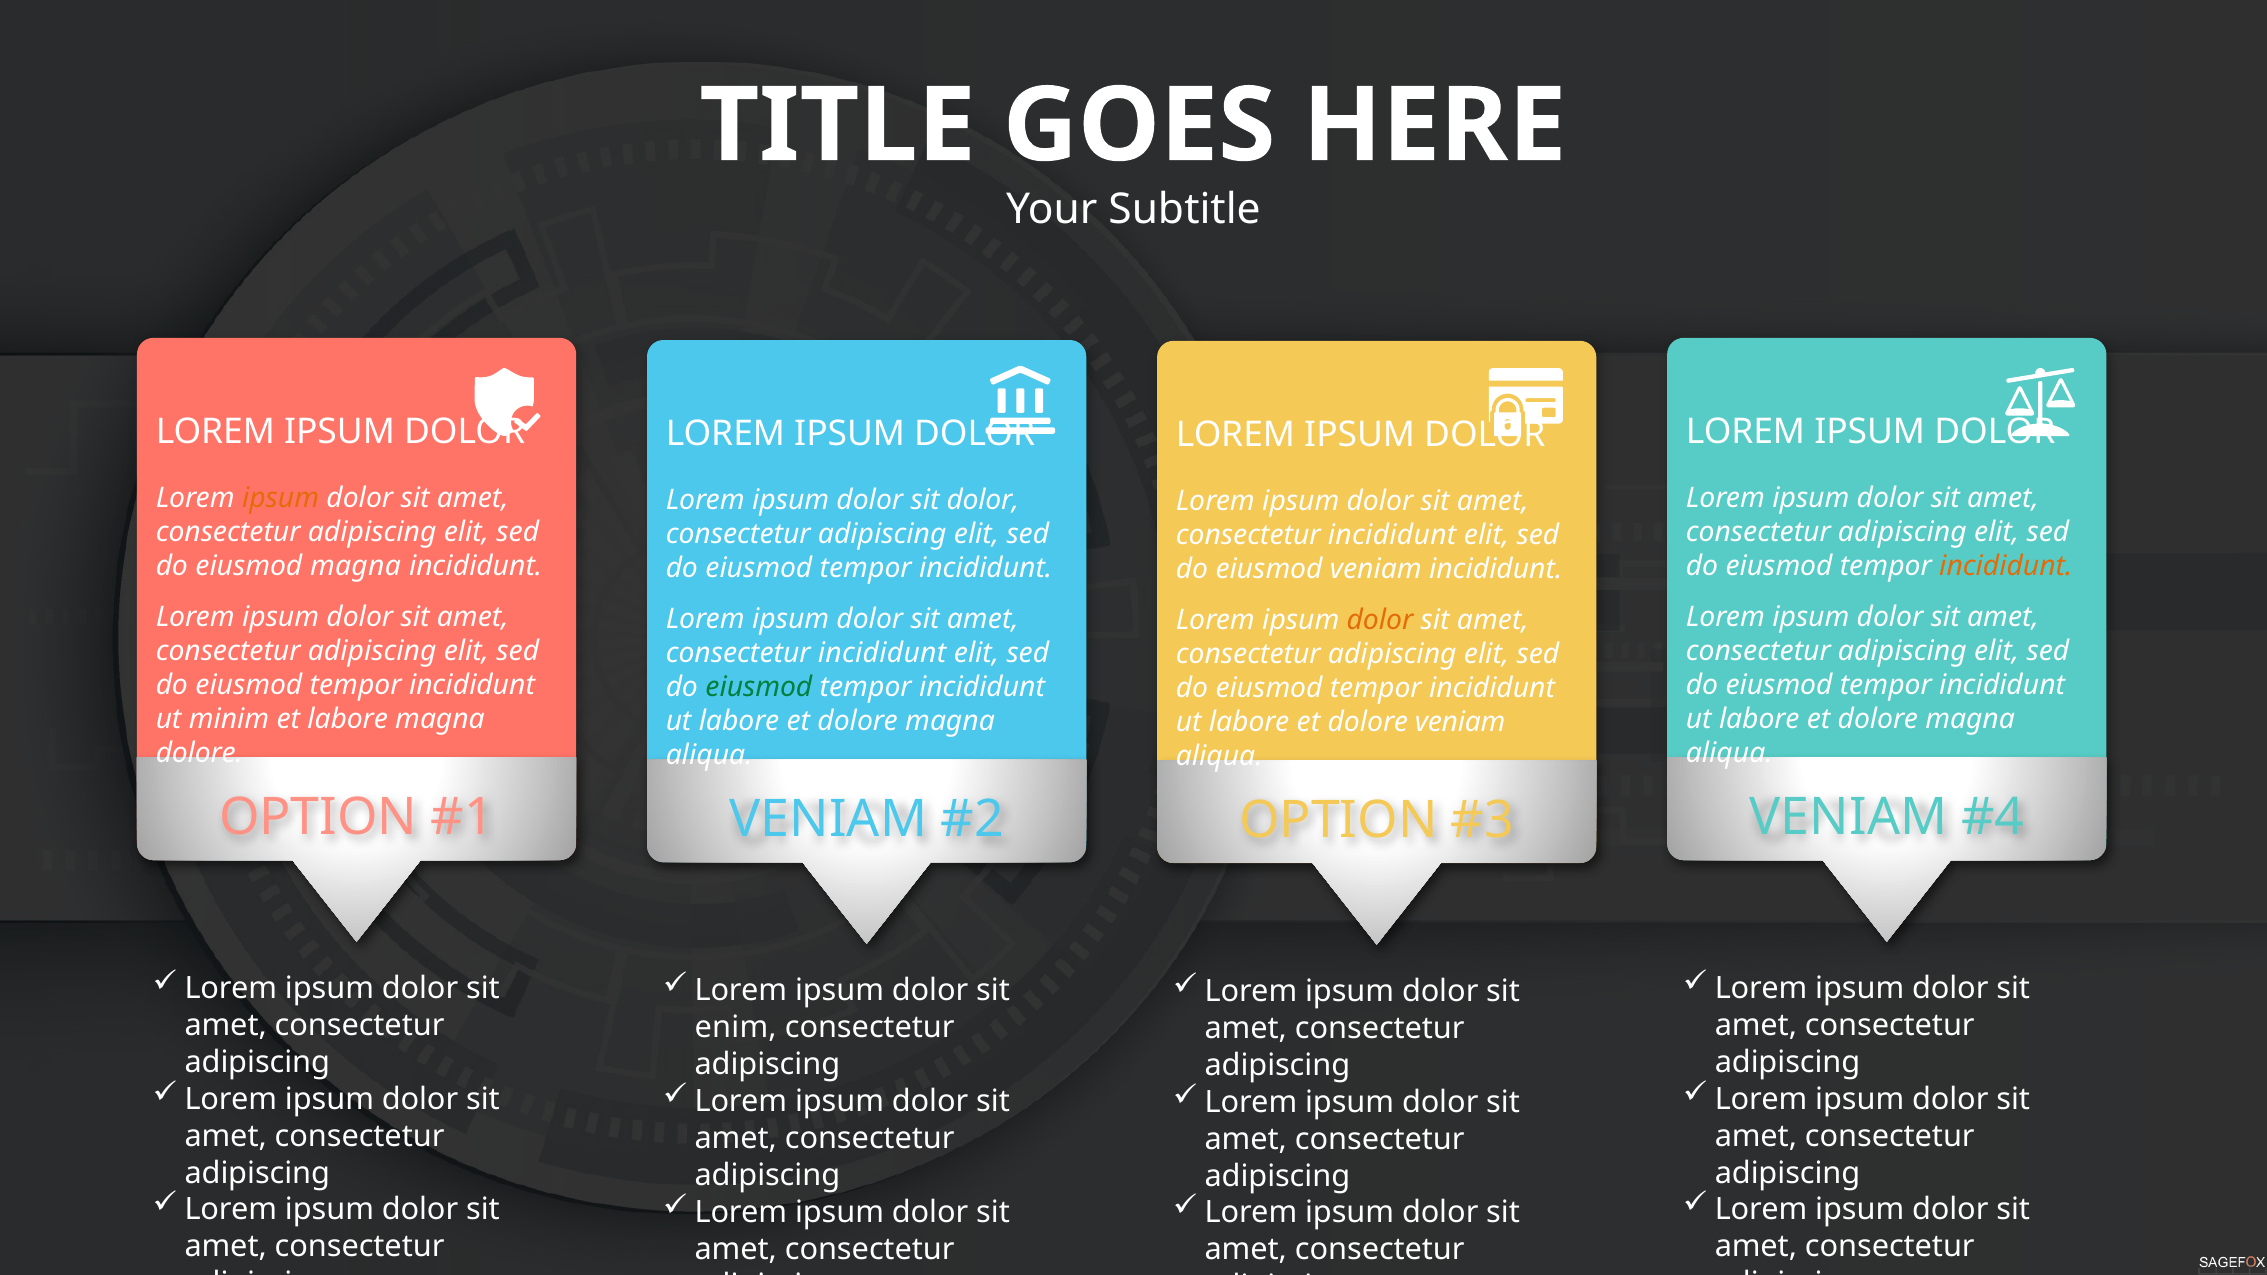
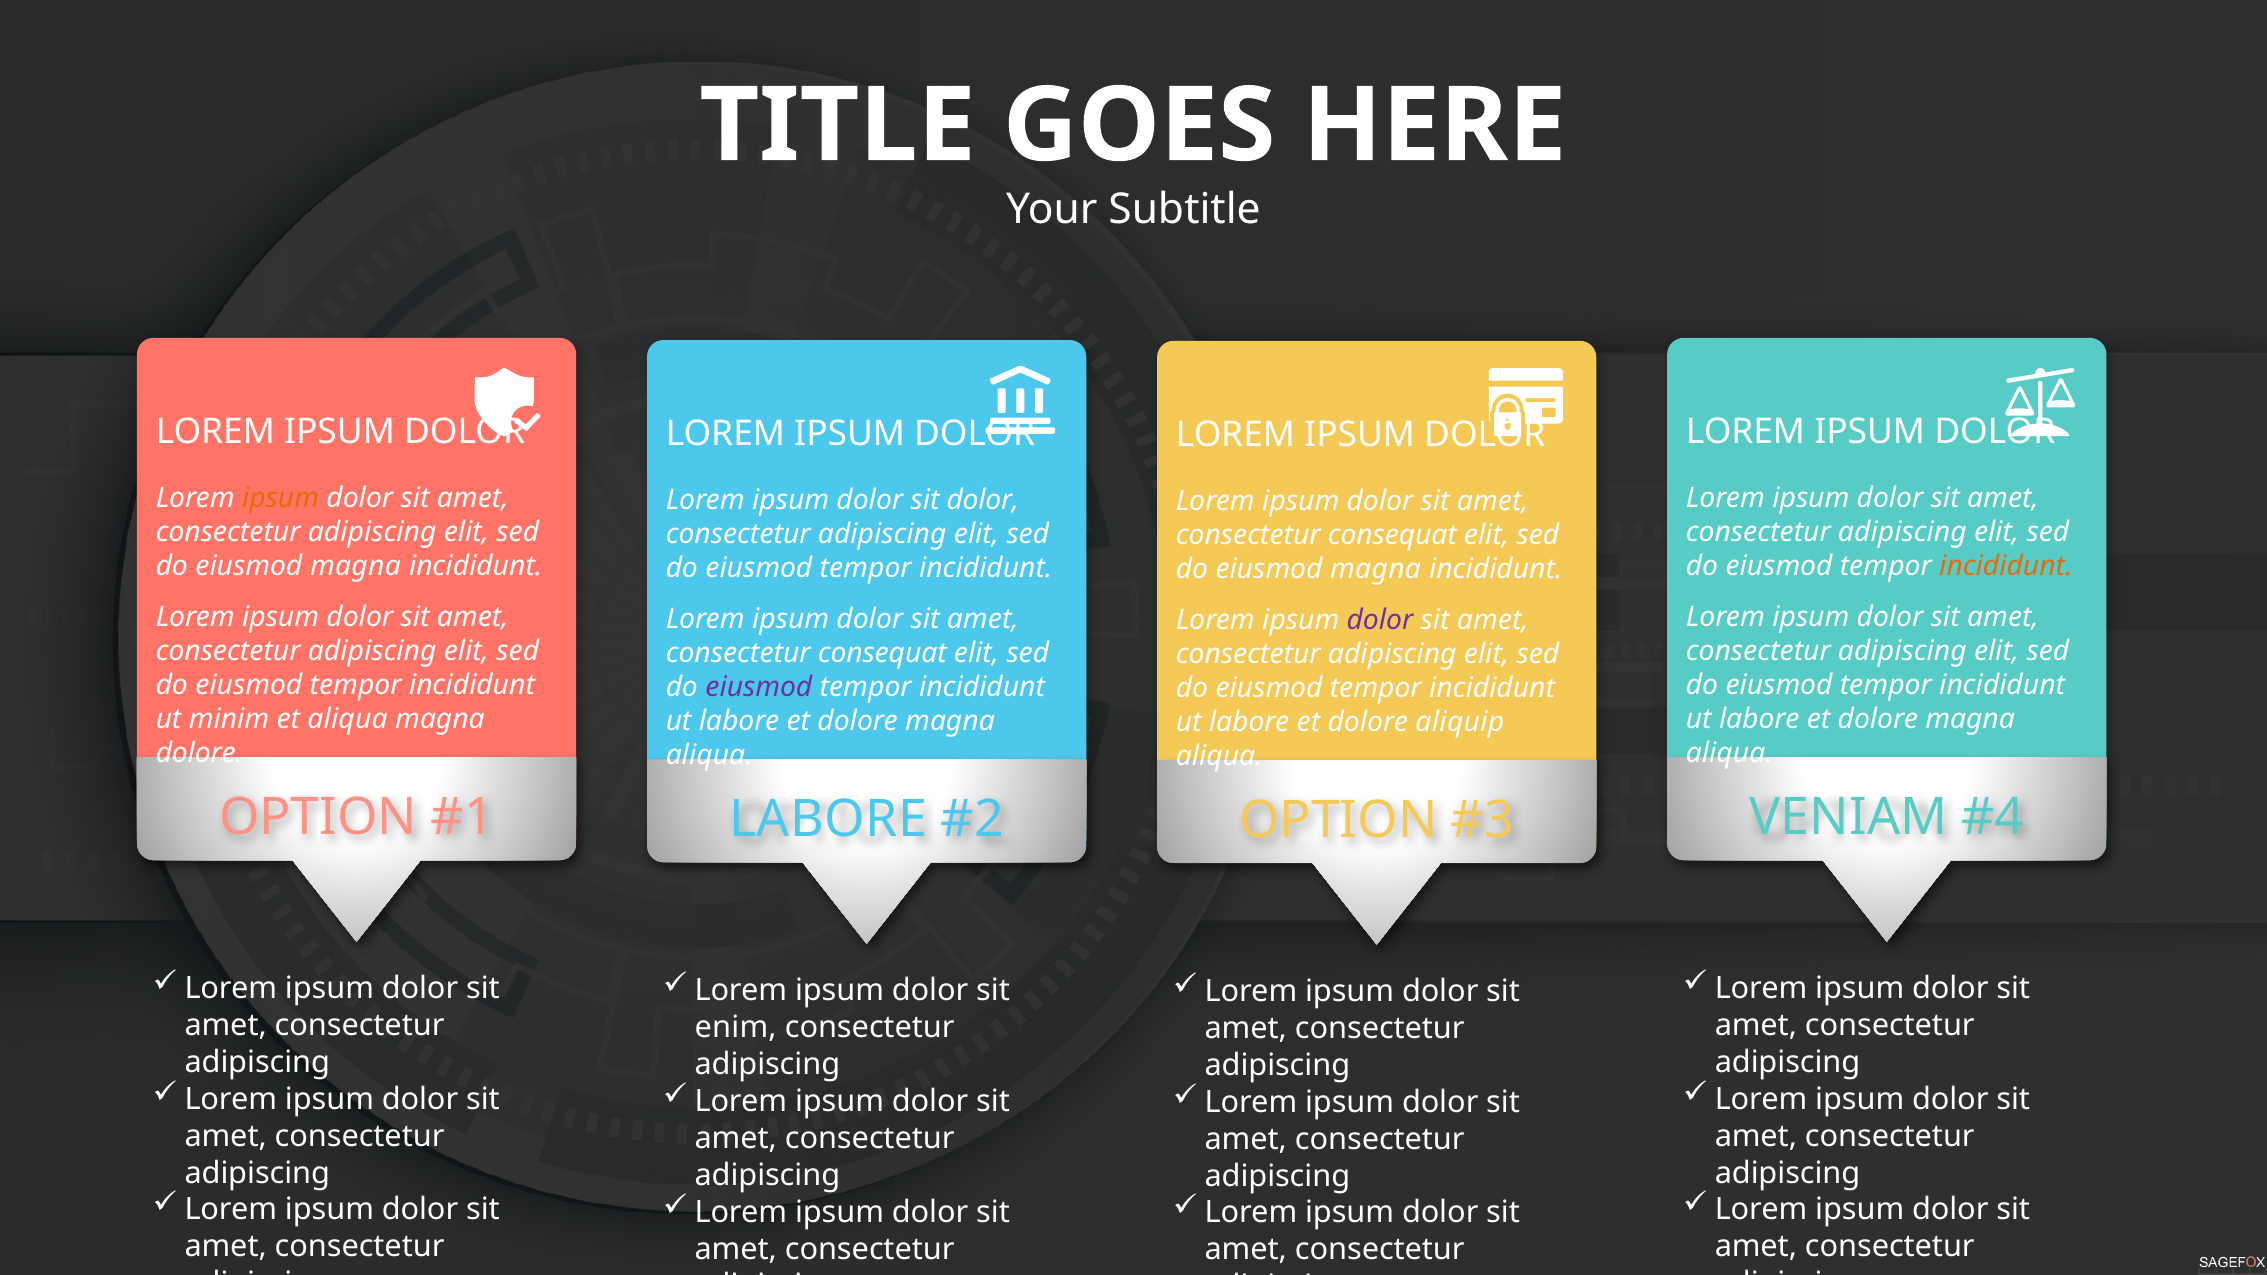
incididunt at (1392, 535): incididunt -> consequat
veniam at (1376, 569): veniam -> magna
dolor at (1380, 620) colour: orange -> purple
incididunt at (882, 653): incididunt -> consequat
eiusmod at (759, 687) colour: green -> purple
et labore: labore -> aliqua
dolore veniam: veniam -> aliquip
VENIAM at (828, 820): VENIAM -> LABORE
